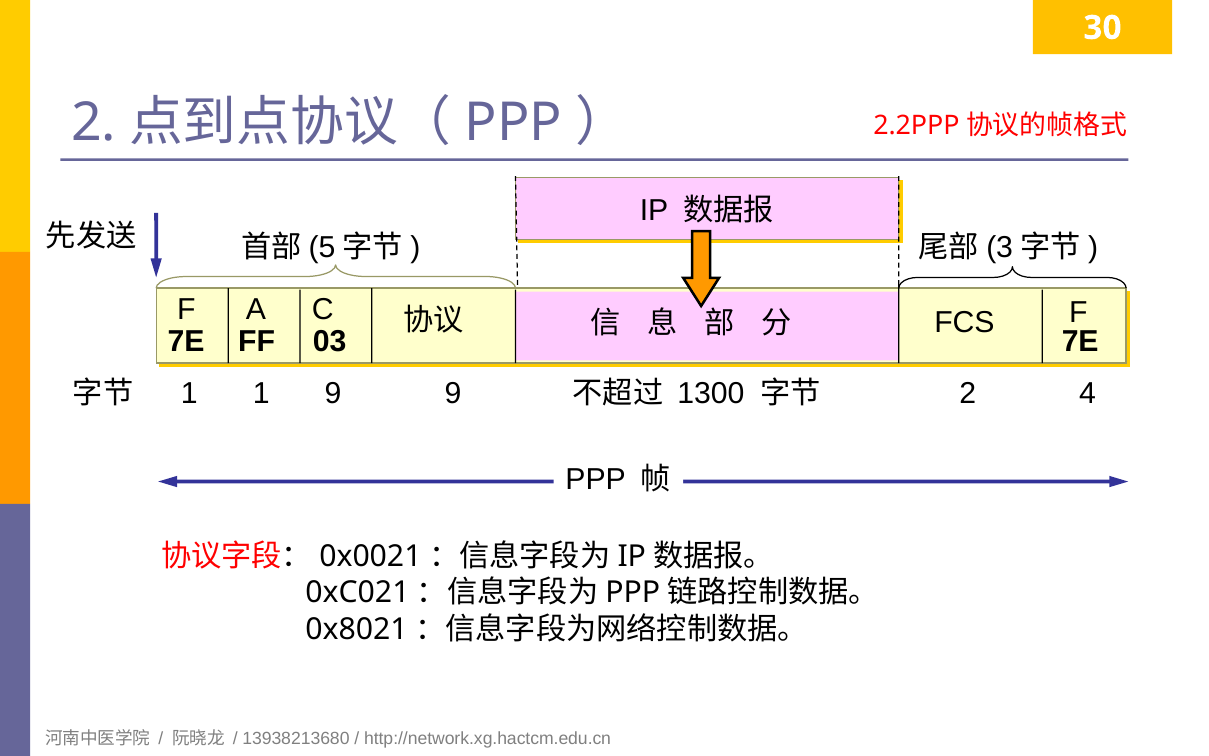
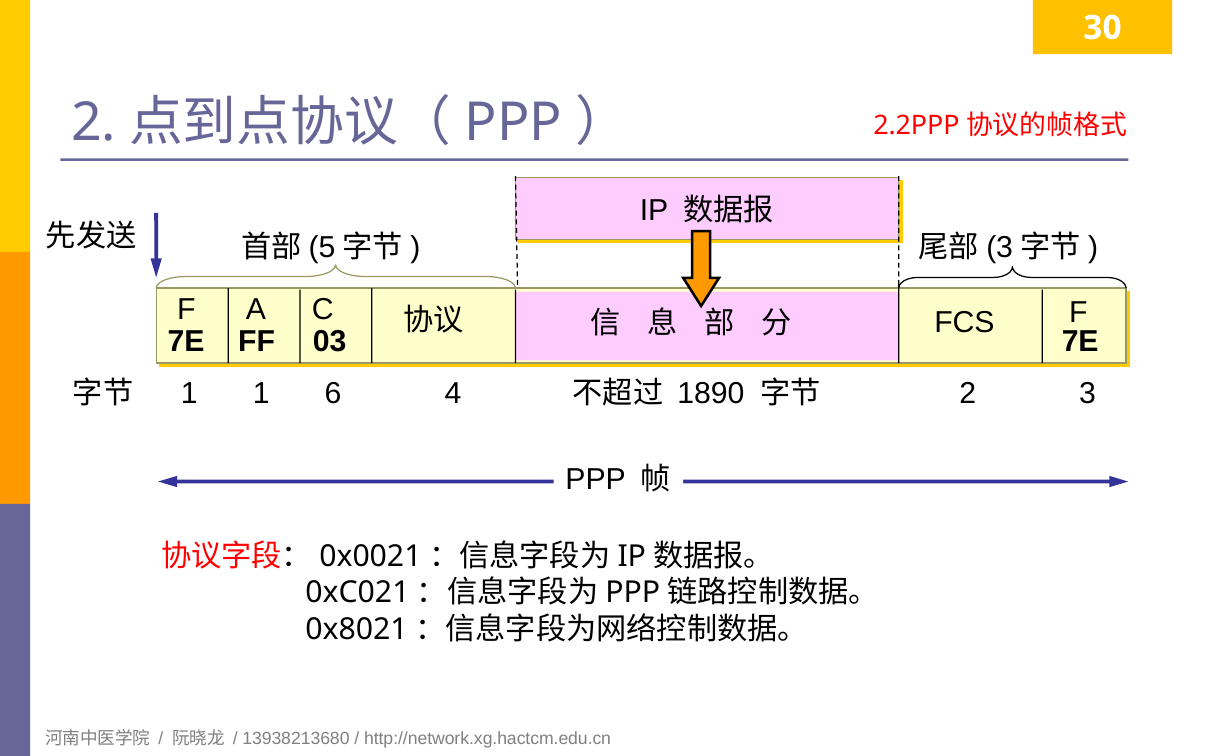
1 9: 9 -> 4
4: 4 -> 3
9 at (333, 394): 9 -> 6
1300: 1300 -> 1890
